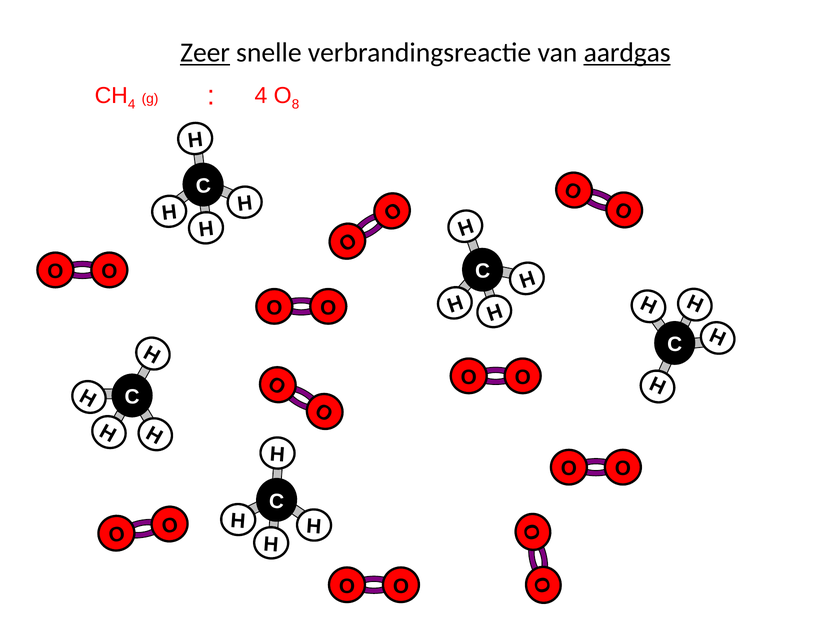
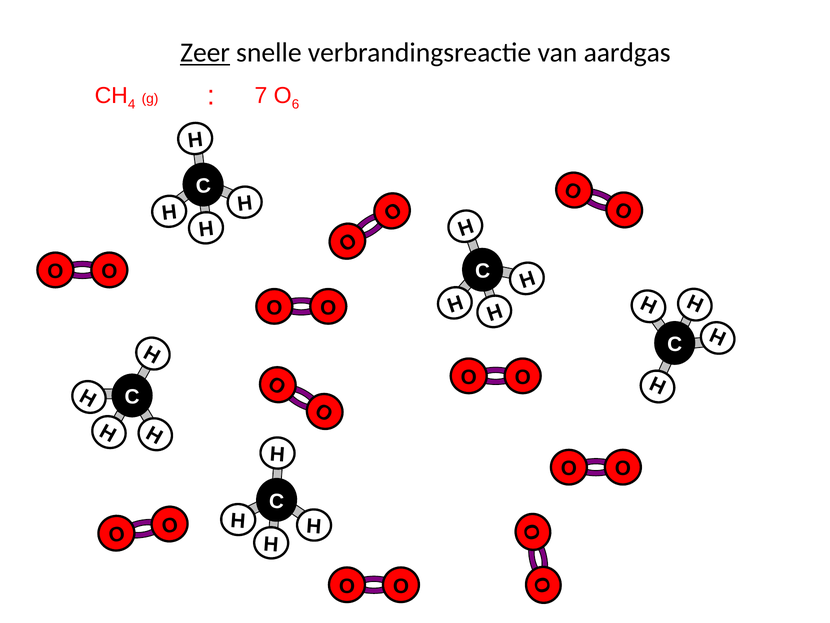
aardgas underline: present -> none
g 4: 4 -> 7
8: 8 -> 6
